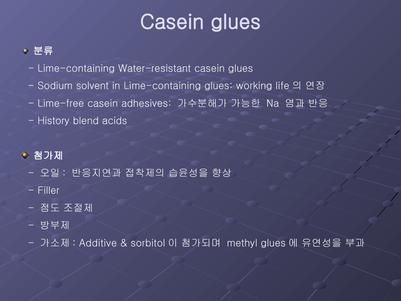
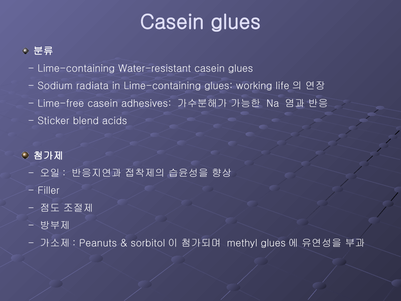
solvent: solvent -> radiata
History: History -> Sticker
Additive: Additive -> Peanuts
